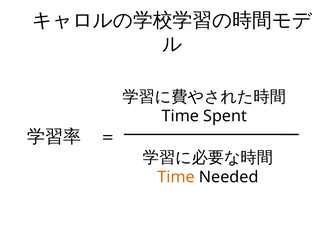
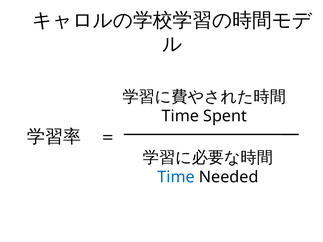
Time at (176, 177) colour: orange -> blue
